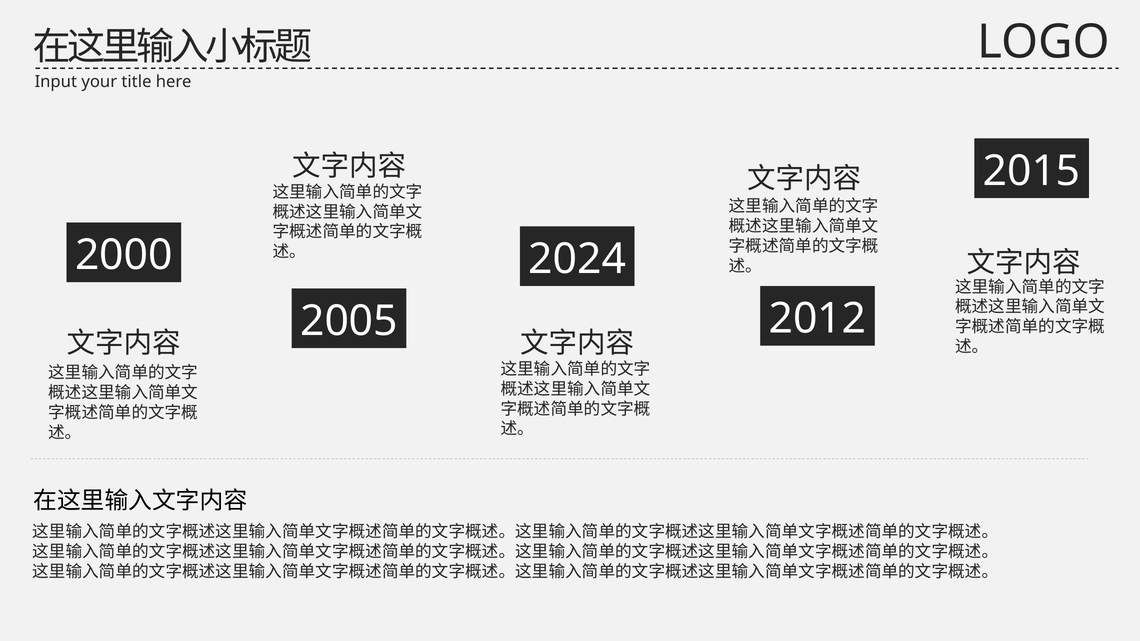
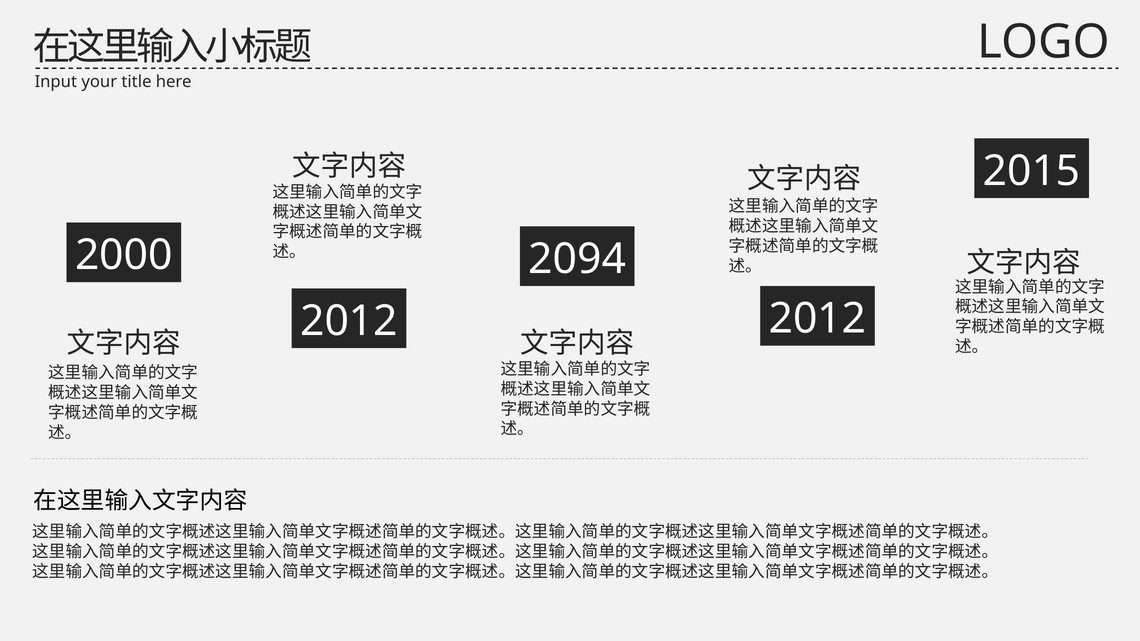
2024: 2024 -> 2094
2005 at (349, 321): 2005 -> 2012
